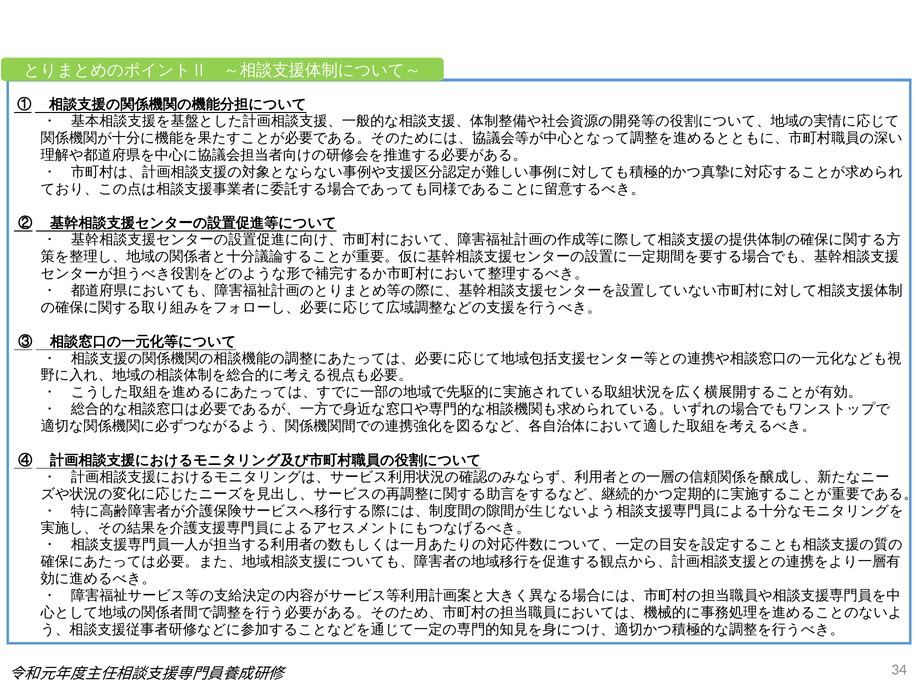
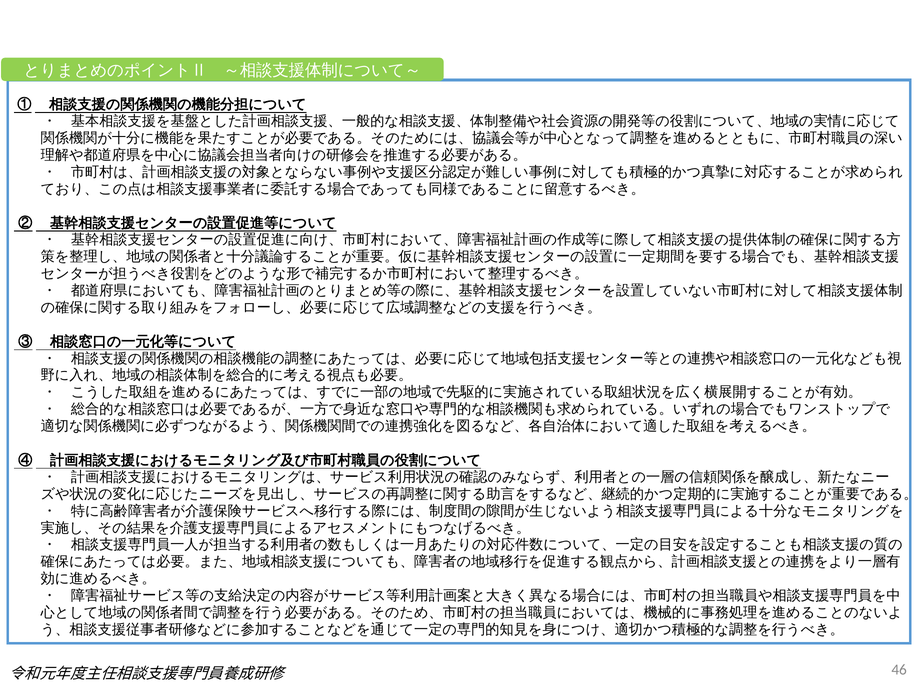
34: 34 -> 46
